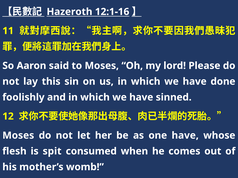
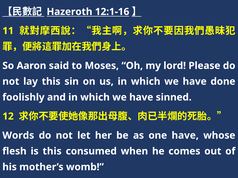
Moses at (18, 136): Moses -> Words
is spit: spit -> this
